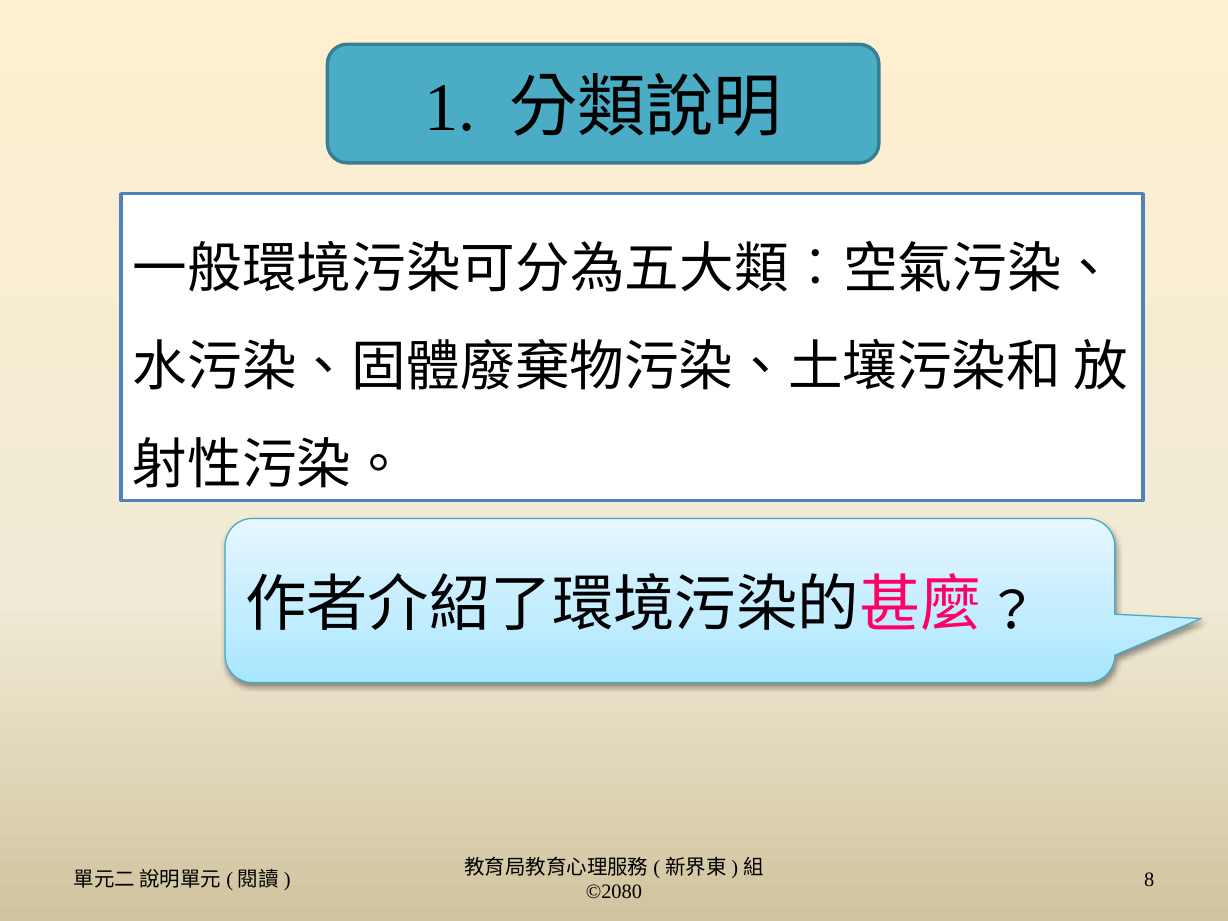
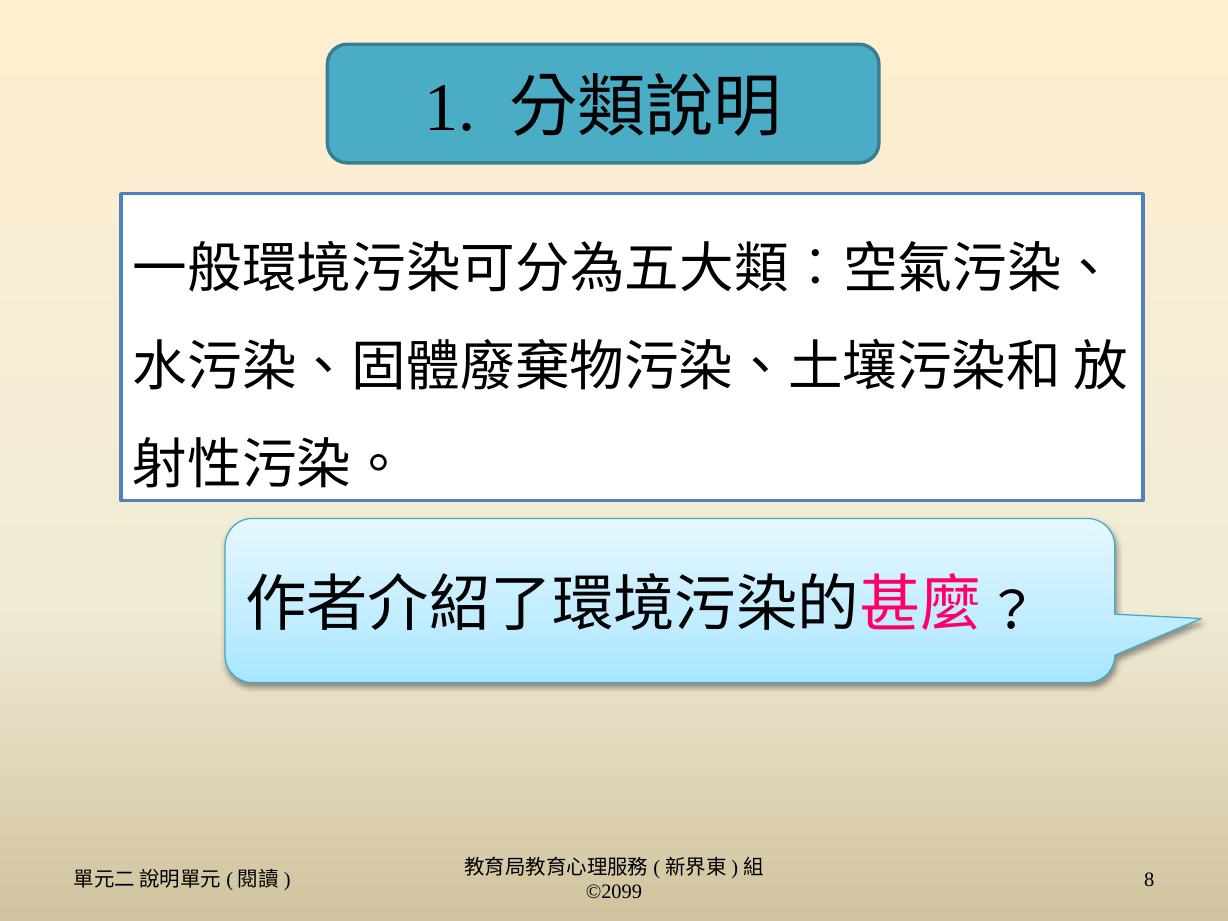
©2080: ©2080 -> ©2099
